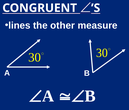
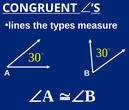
other: other -> types
